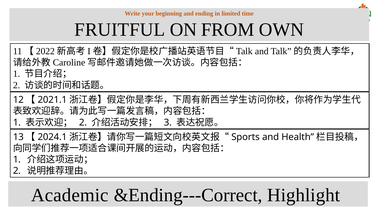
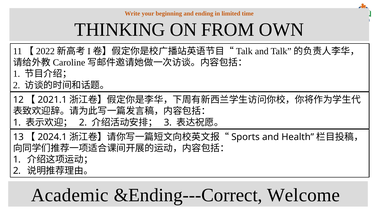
FRUITFUL: FRUITFUL -> THINKING
Highlight: Highlight -> Welcome
